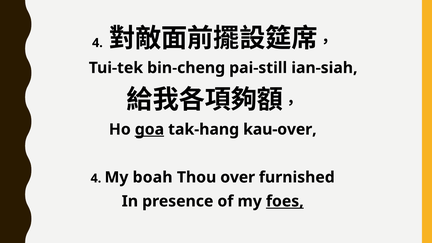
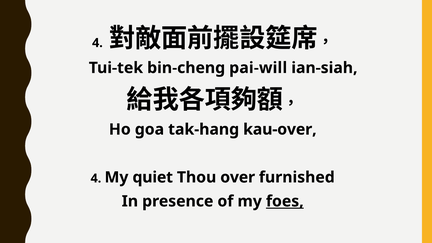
pai-still: pai-still -> pai-will
goa underline: present -> none
boah: boah -> quiet
